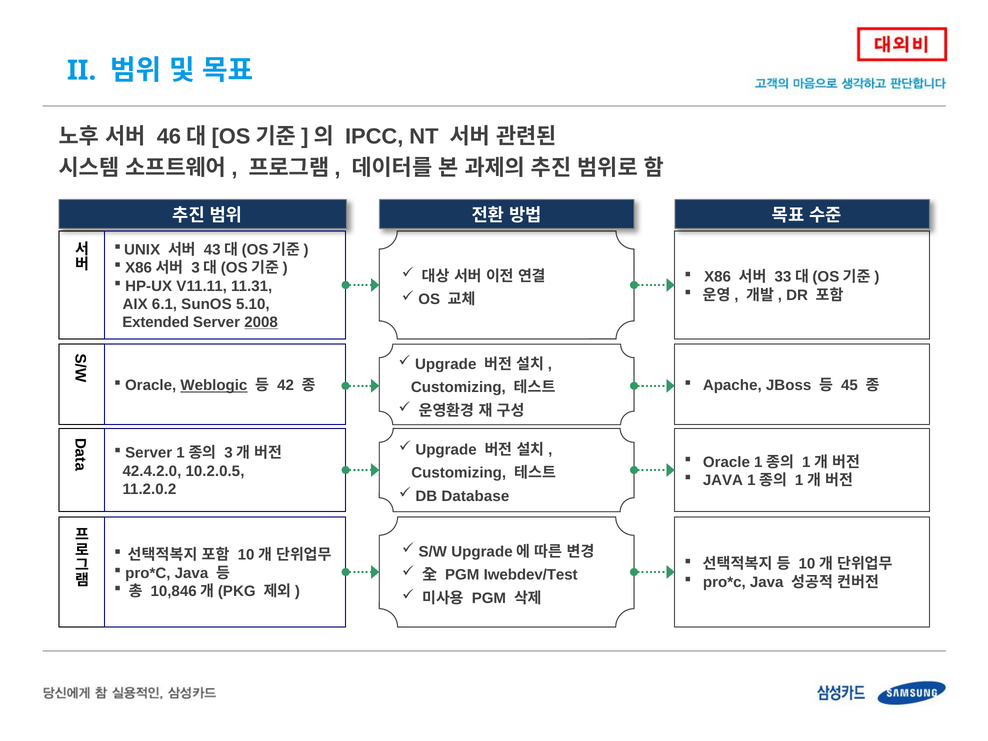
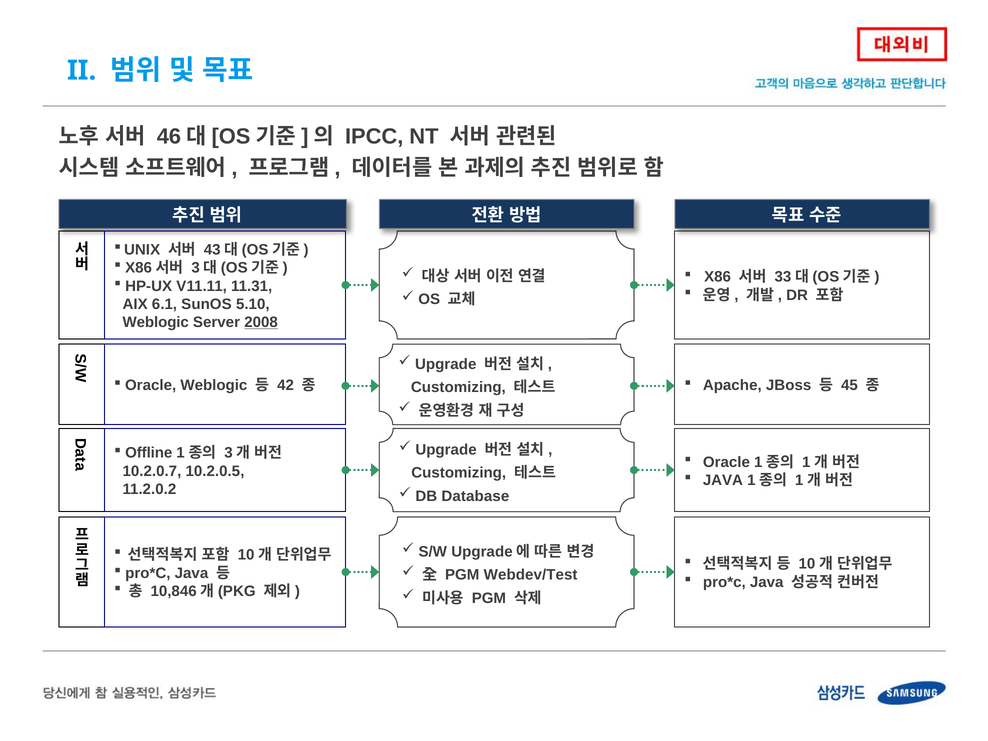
Extended at (156, 322): Extended -> Weblogic
Weblogic at (214, 386) underline: present -> none
Server at (149, 453): Server -> Offline
42.4.2.0: 42.4.2.0 -> 10.2.0.7
Iwebdev/Test: Iwebdev/Test -> Webdev/Test
